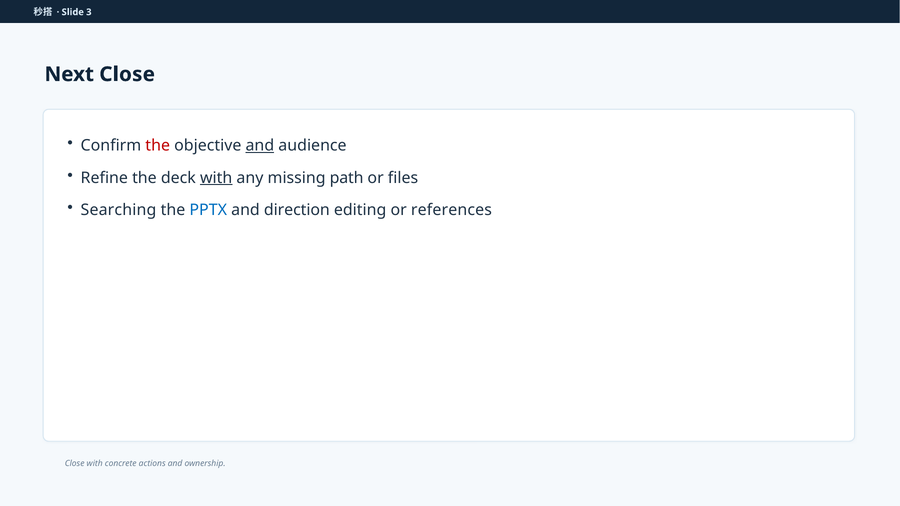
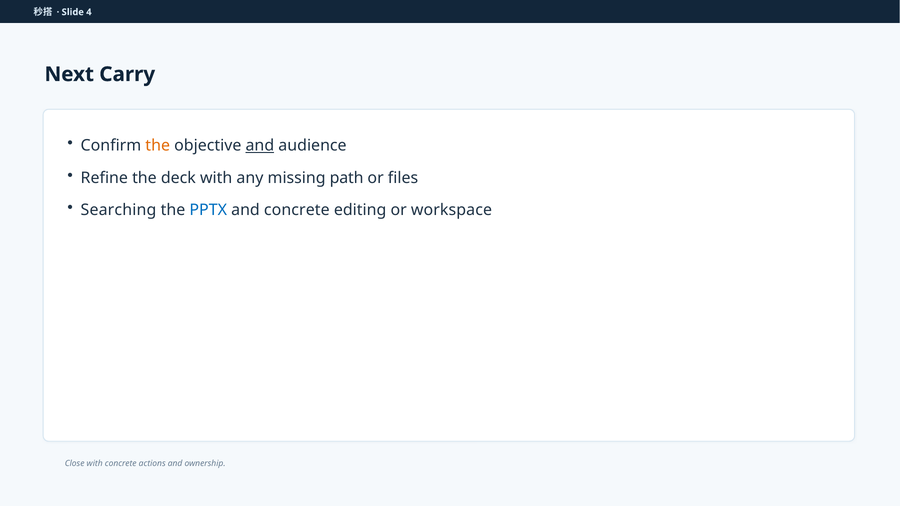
3: 3 -> 4
Next Close: Close -> Carry
the at (158, 146) colour: red -> orange
with at (216, 178) underline: present -> none
and direction: direction -> concrete
references: references -> workspace
